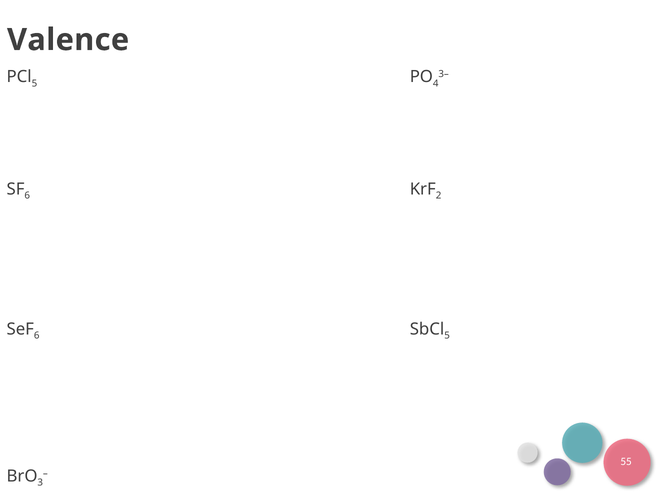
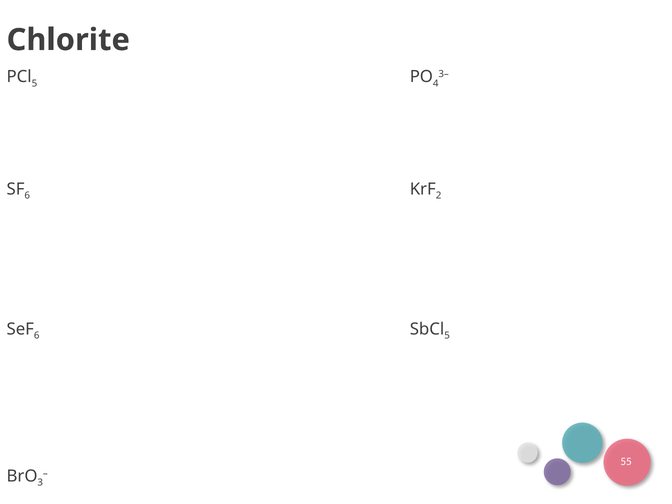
Valence: Valence -> Chlorite
